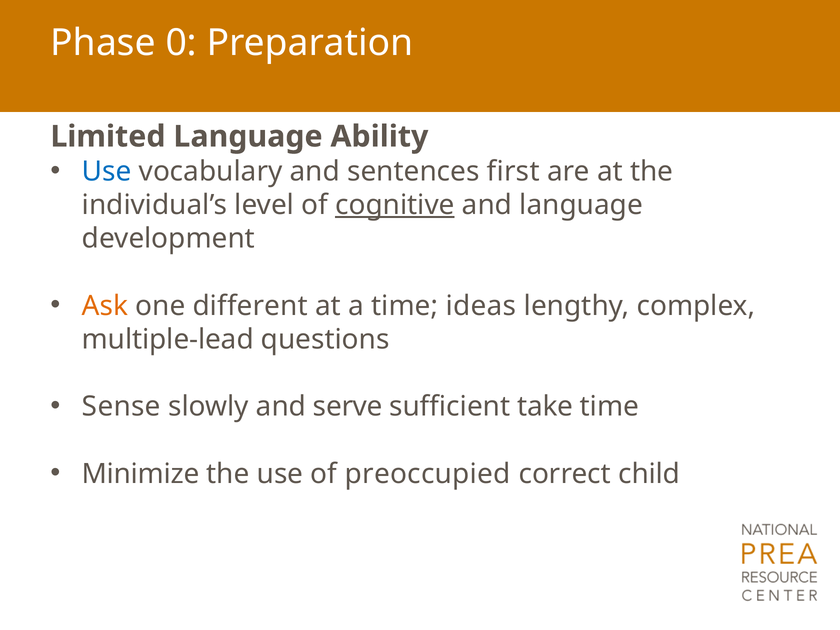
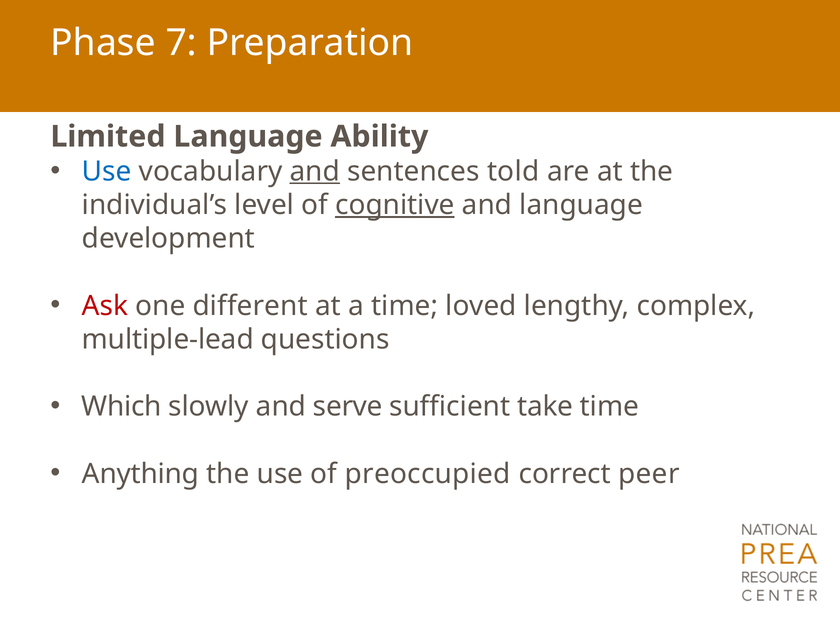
0: 0 -> 7
and at (315, 171) underline: none -> present
first: first -> told
Ask colour: orange -> red
ideas: ideas -> loved
Sense: Sense -> Which
Minimize: Minimize -> Anything
child: child -> peer
